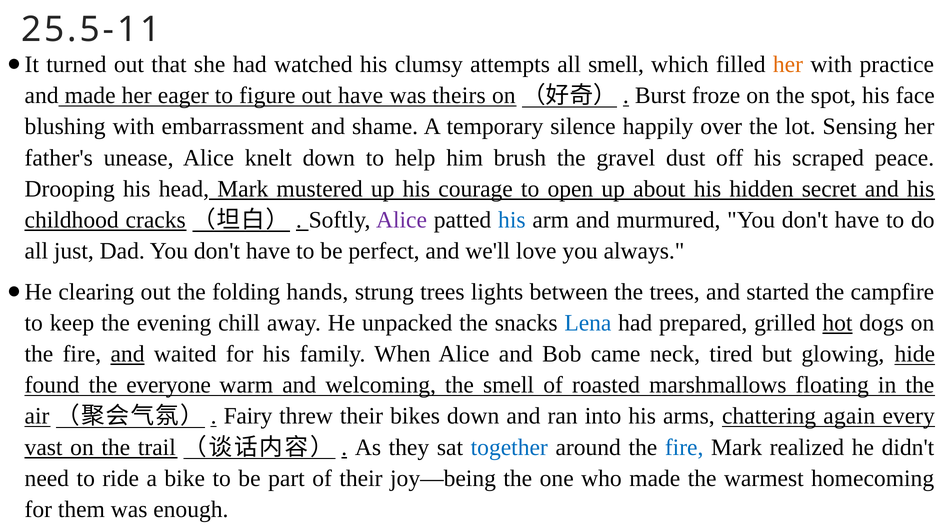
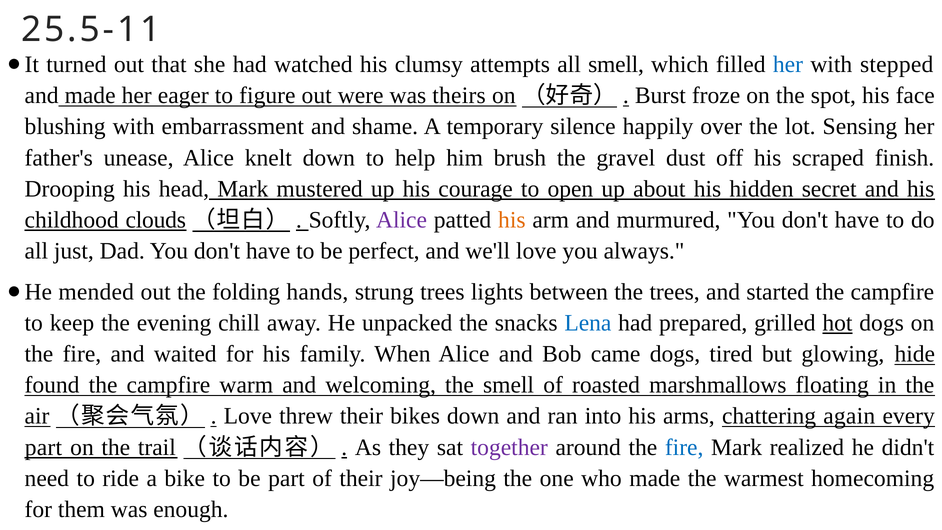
her at (788, 64) colour: orange -> blue
practice: practice -> stepped
out have: have -> were
peace: peace -> finish
cracks: cracks -> clouds
his at (512, 220) colour: blue -> orange
clearing: clearing -> mended
and at (128, 354) underline: present -> none
came neck: neck -> dogs
found the everyone: everyone -> campfire
Fairy at (248, 416): Fairy -> Love
vast at (44, 447): vast -> part
together colour: blue -> purple
